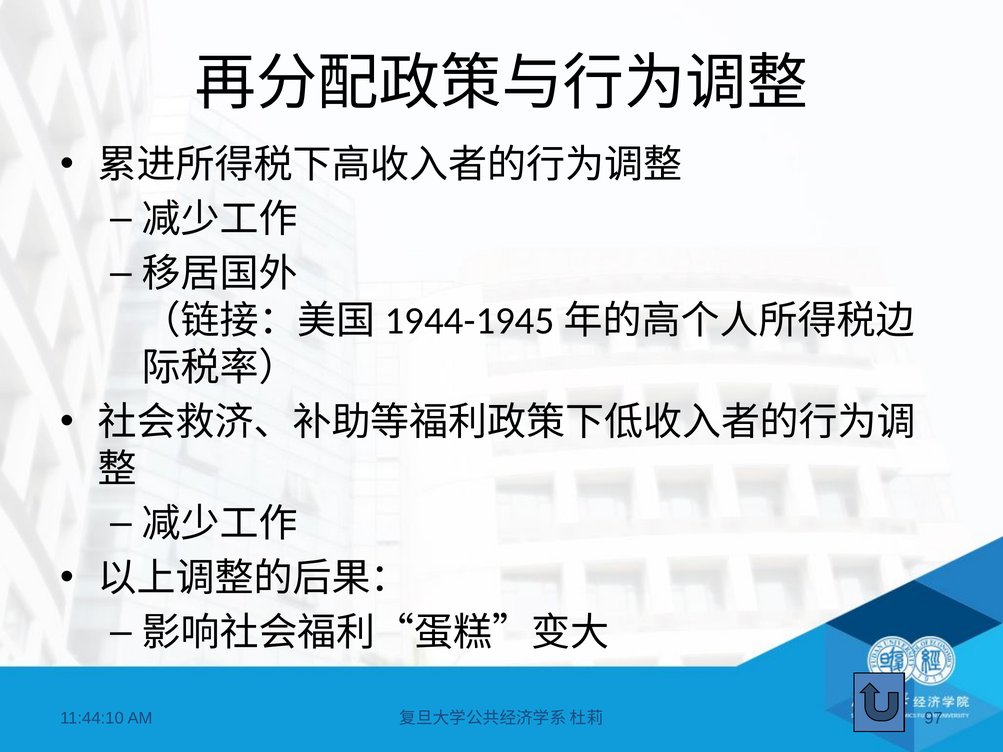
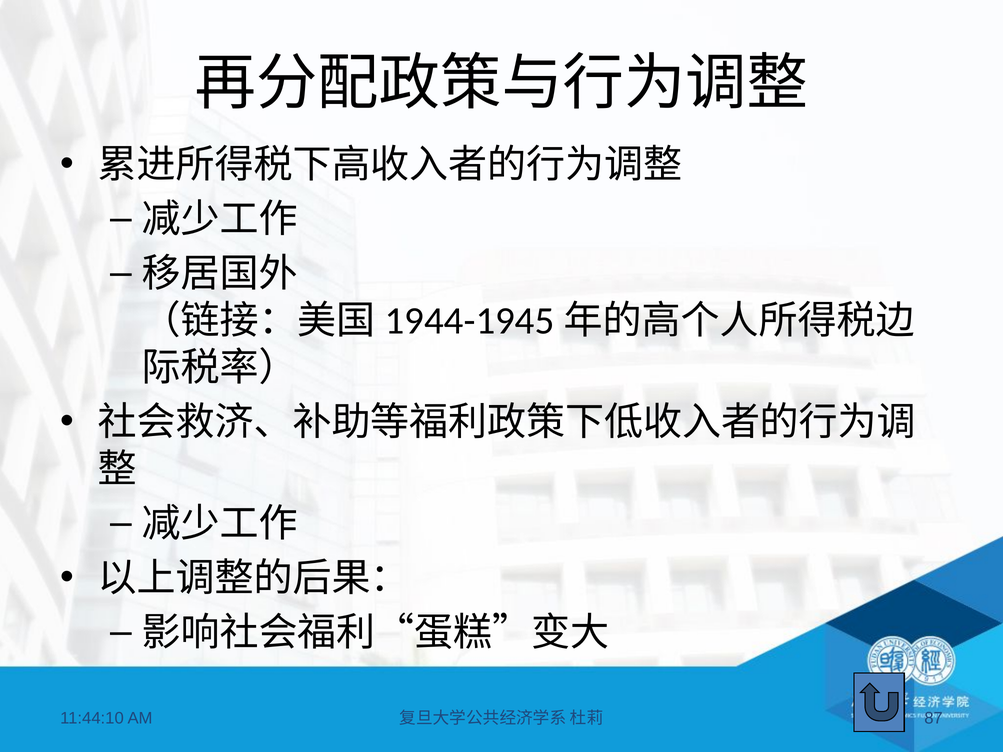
97: 97 -> 87
